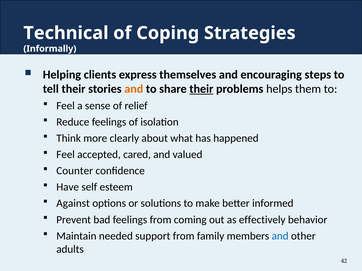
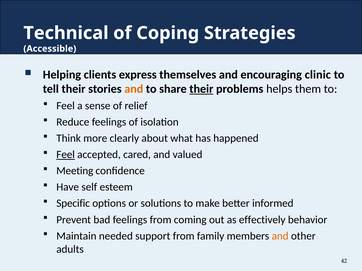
Informally: Informally -> Accessible
steps: steps -> clinic
Feel at (66, 155) underline: none -> present
Counter: Counter -> Meeting
Against: Against -> Specific
and at (280, 236) colour: blue -> orange
